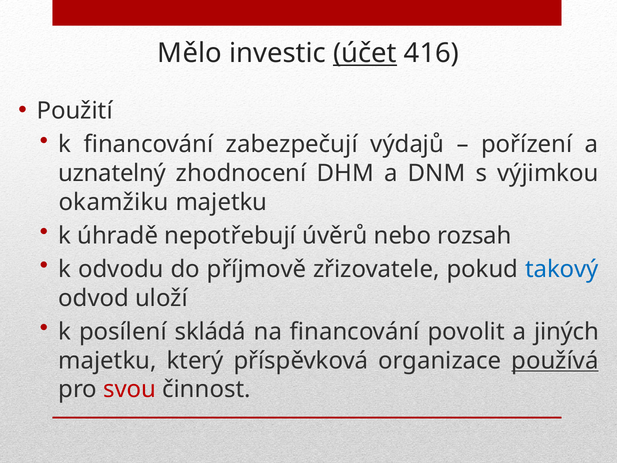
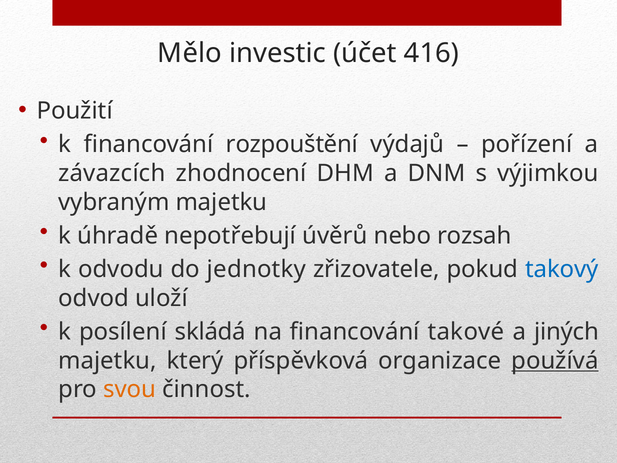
účet underline: present -> none
zabezpečují: zabezpečují -> rozpouštění
uznatelný: uznatelný -> závazcích
okamžiku: okamžiku -> vybraným
příjmově: příjmově -> jednotky
povolit: povolit -> takové
svou colour: red -> orange
